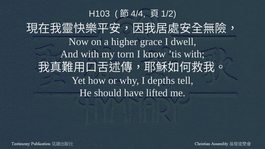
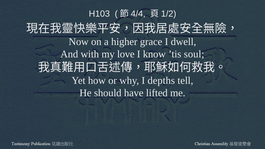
torn: torn -> love
’tis with: with -> soul
